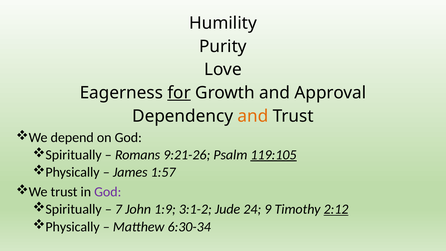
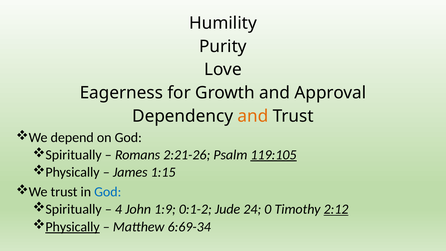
for underline: present -> none
9:21-26: 9:21-26 -> 2:21-26
1:57: 1:57 -> 1:15
God at (108, 192) colour: purple -> blue
7: 7 -> 4
3:1-2: 3:1-2 -> 0:1-2
9: 9 -> 0
Physically at (73, 227) underline: none -> present
6:30-34: 6:30-34 -> 6:69-34
